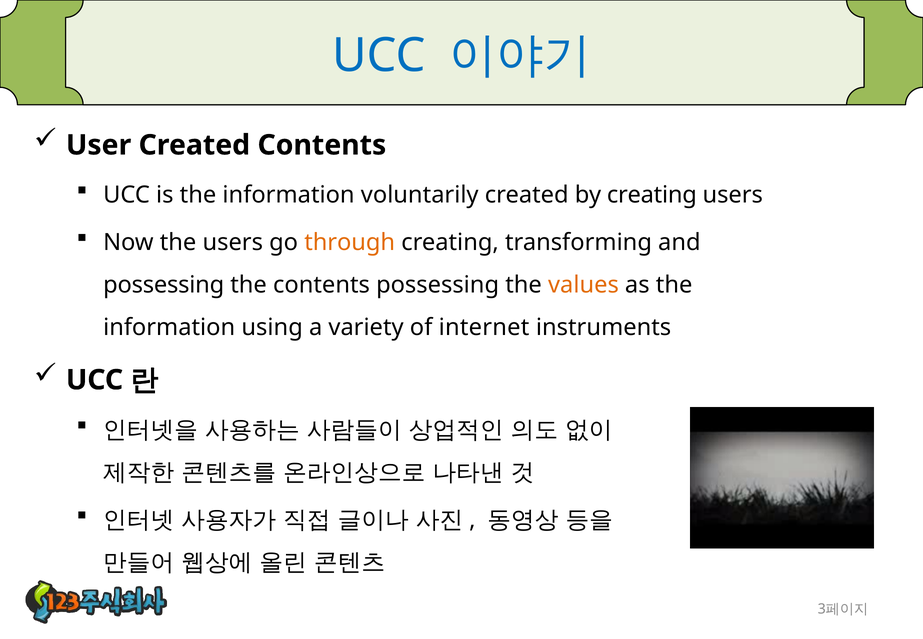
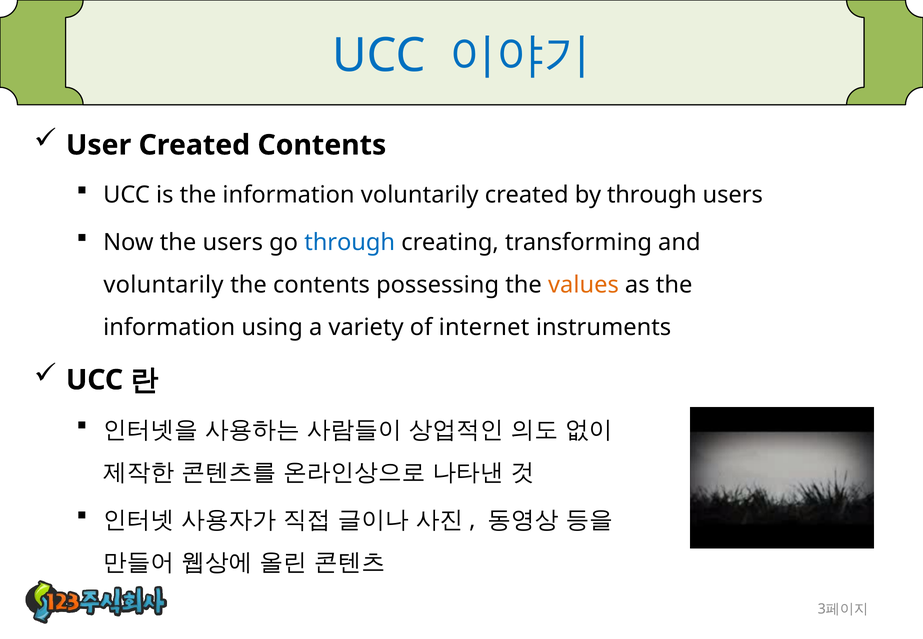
by creating: creating -> through
through at (350, 242) colour: orange -> blue
possessing at (164, 285): possessing -> voluntarily
